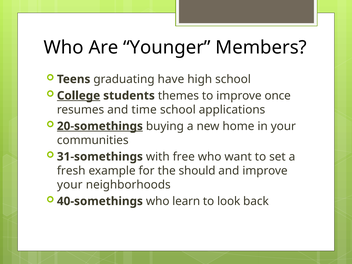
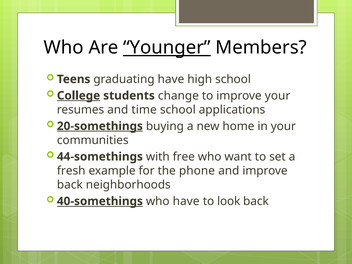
Younger underline: none -> present
themes: themes -> change
improve once: once -> your
31-somethings: 31-somethings -> 44-somethings
should: should -> phone
your at (70, 185): your -> back
40-somethings underline: none -> present
who learn: learn -> have
